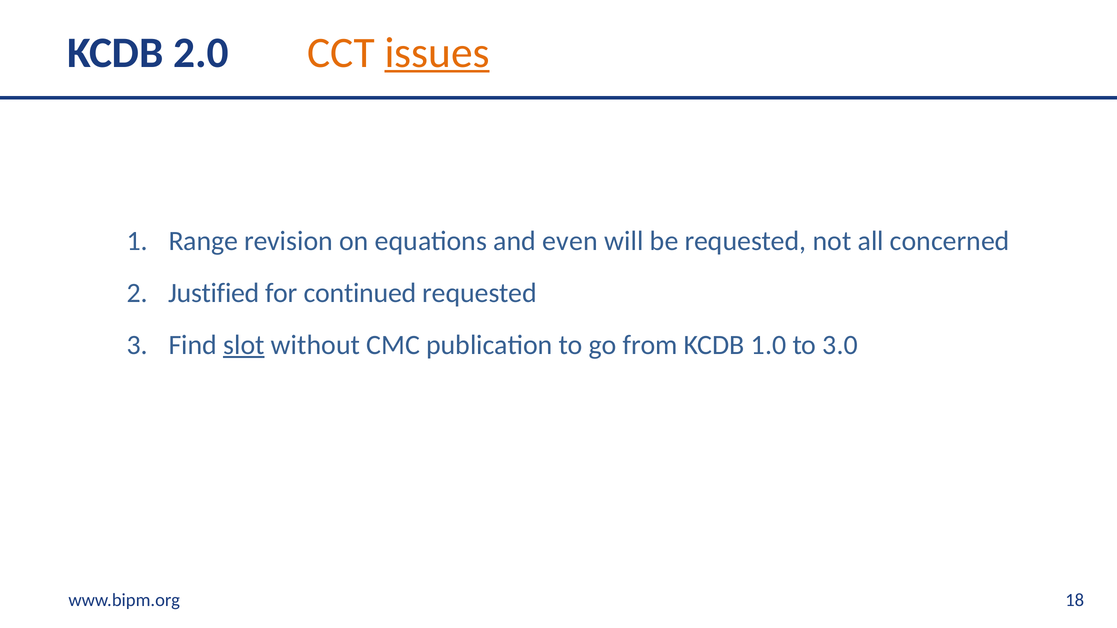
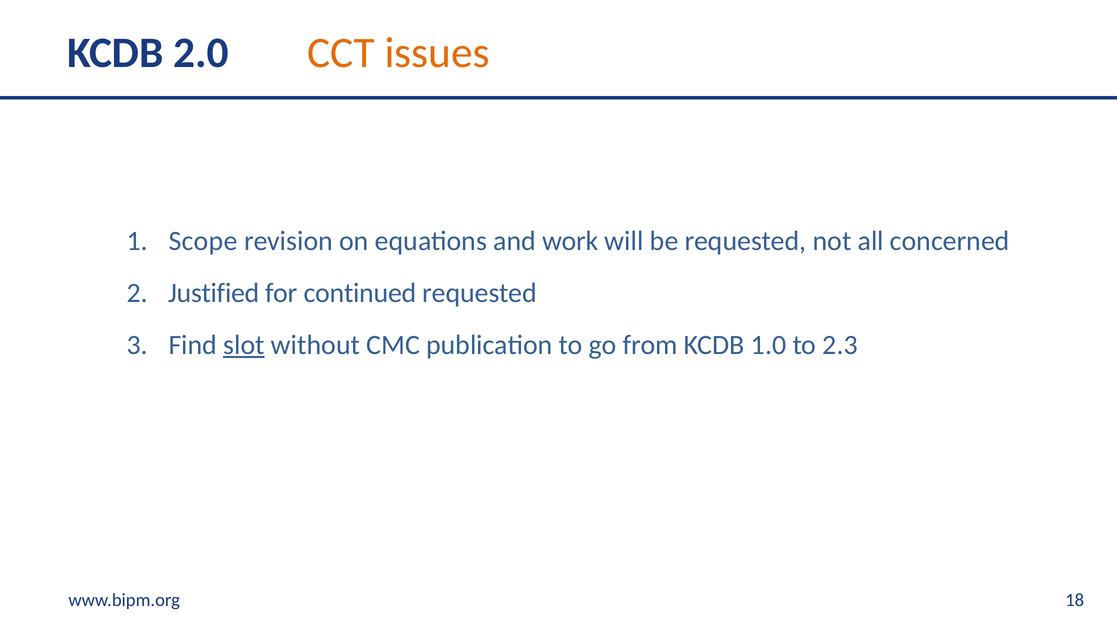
issues underline: present -> none
Range: Range -> Scope
even: even -> work
3.0: 3.0 -> 2.3
